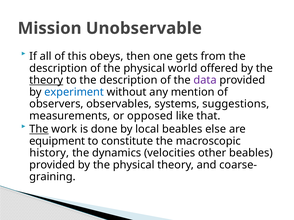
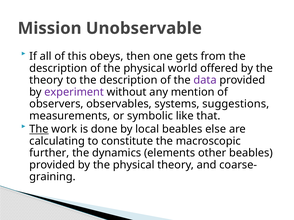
theory at (46, 80) underline: present -> none
experiment colour: blue -> purple
opposed: opposed -> symbolic
equipment: equipment -> calculating
history: history -> further
velocities: velocities -> elements
